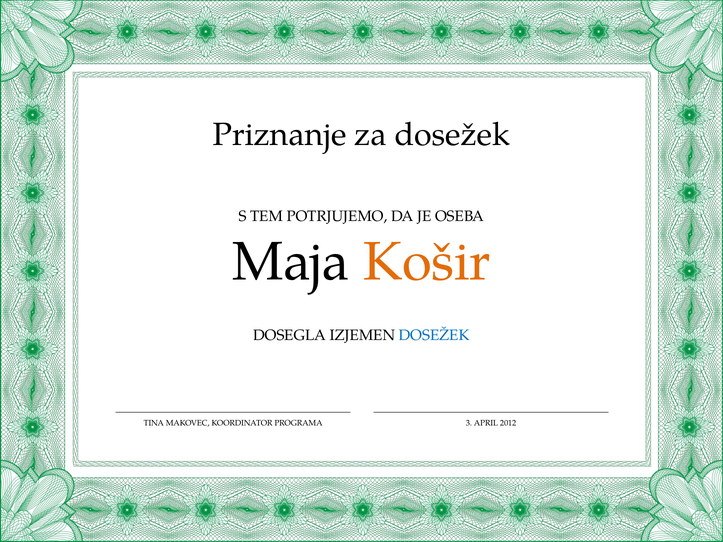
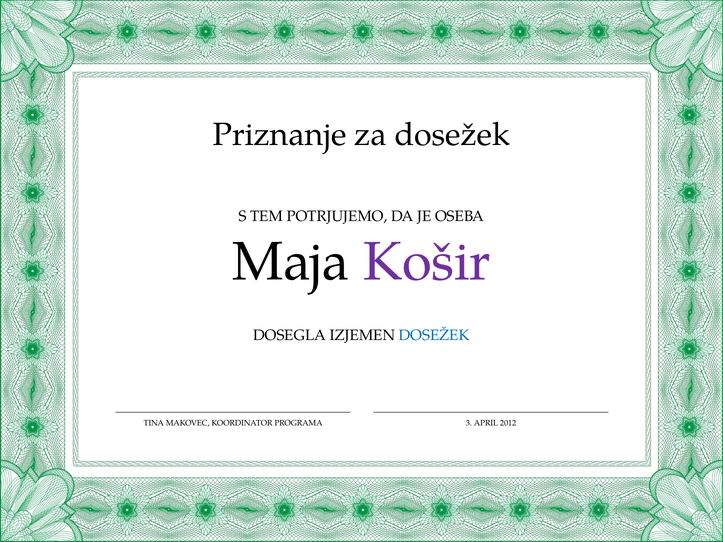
Košir colour: orange -> purple
